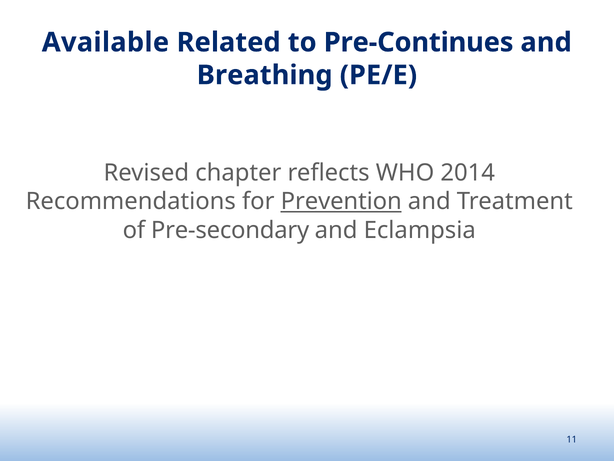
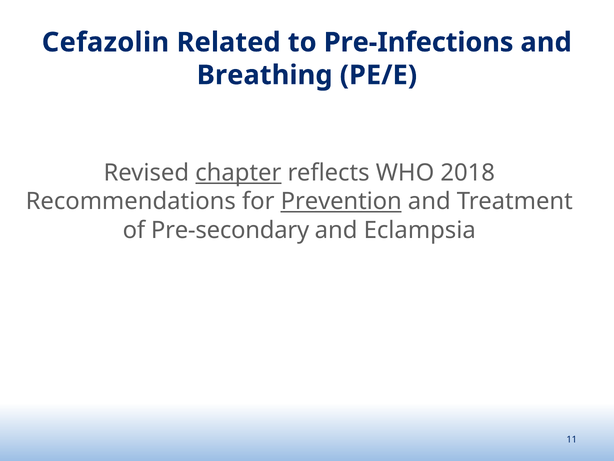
Available: Available -> Cefazolin
Pre-Continues: Pre-Continues -> Pre-Infections
chapter underline: none -> present
2014: 2014 -> 2018
